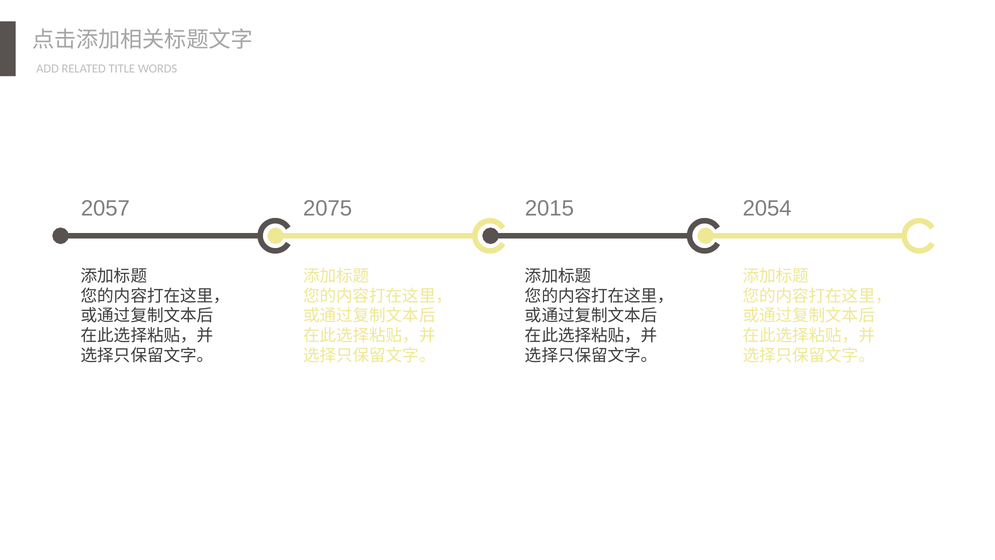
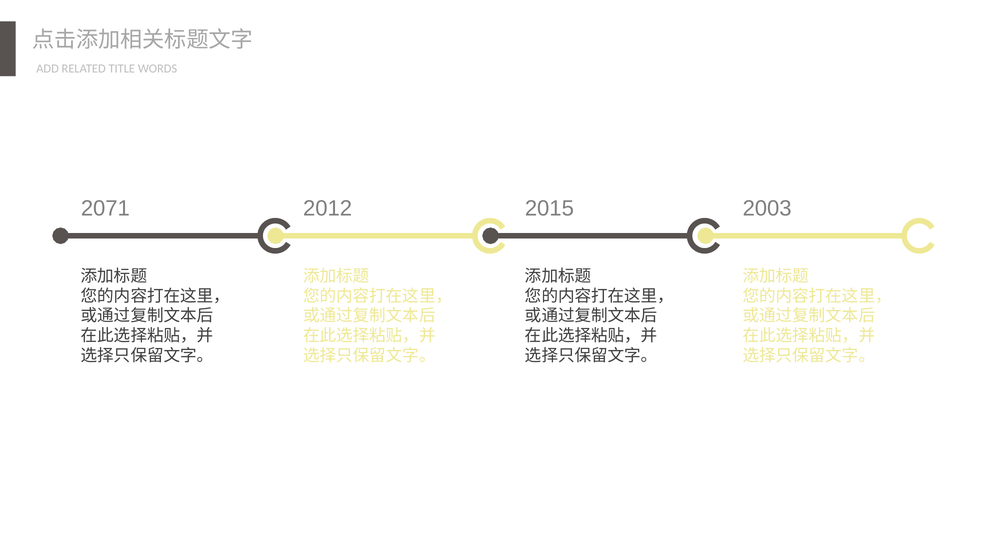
2057: 2057 -> 2071
2054: 2054 -> 2003
2075: 2075 -> 2012
